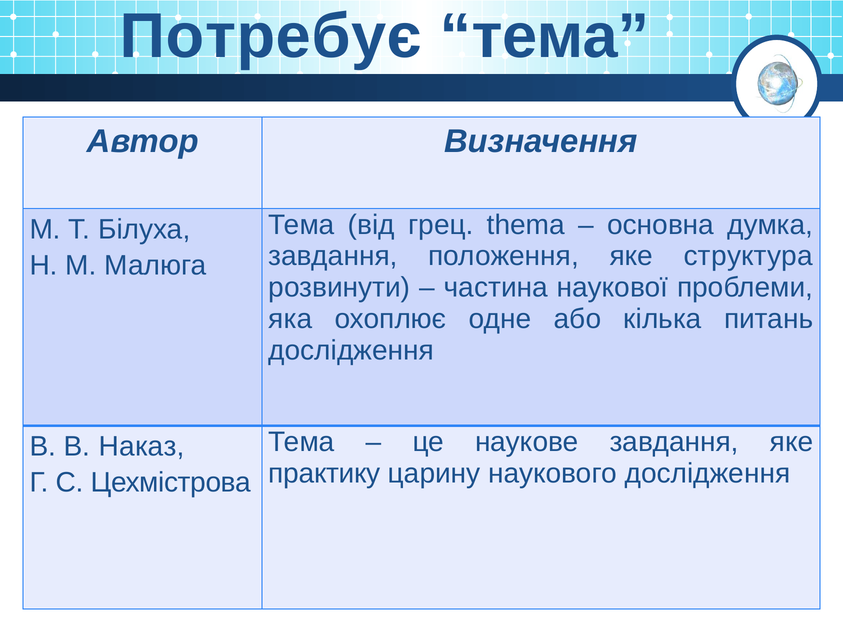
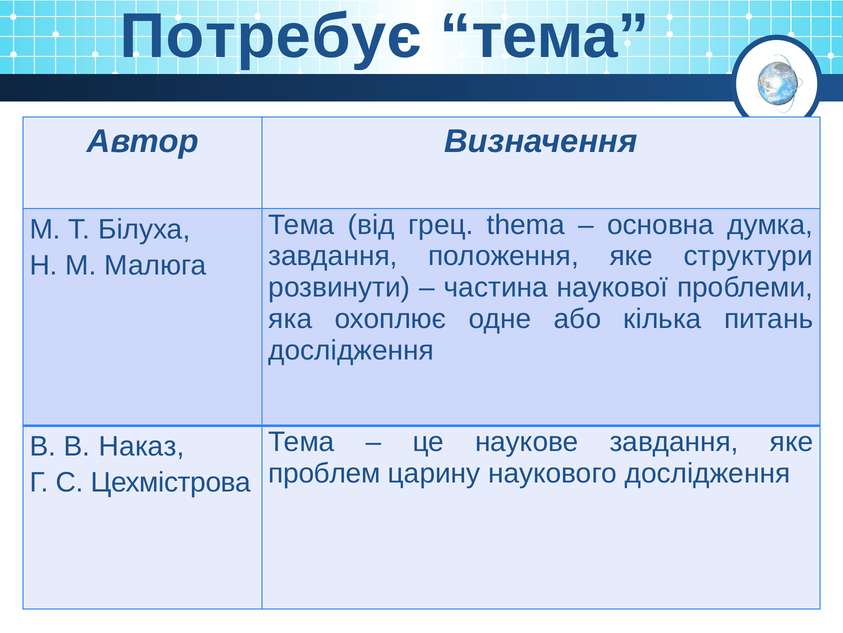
структура: структура -> структури
практику: практику -> проблем
